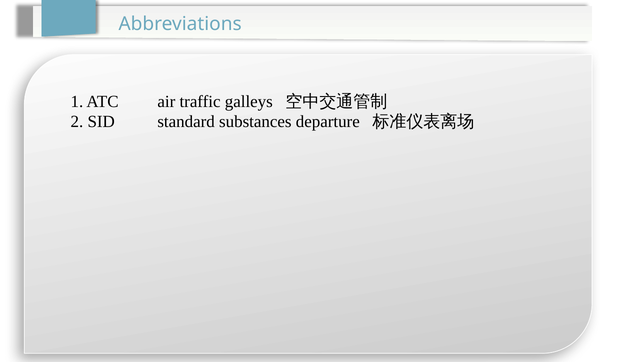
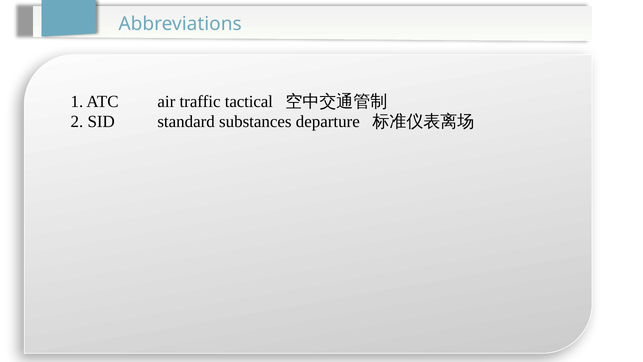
galleys: galleys -> tactical
